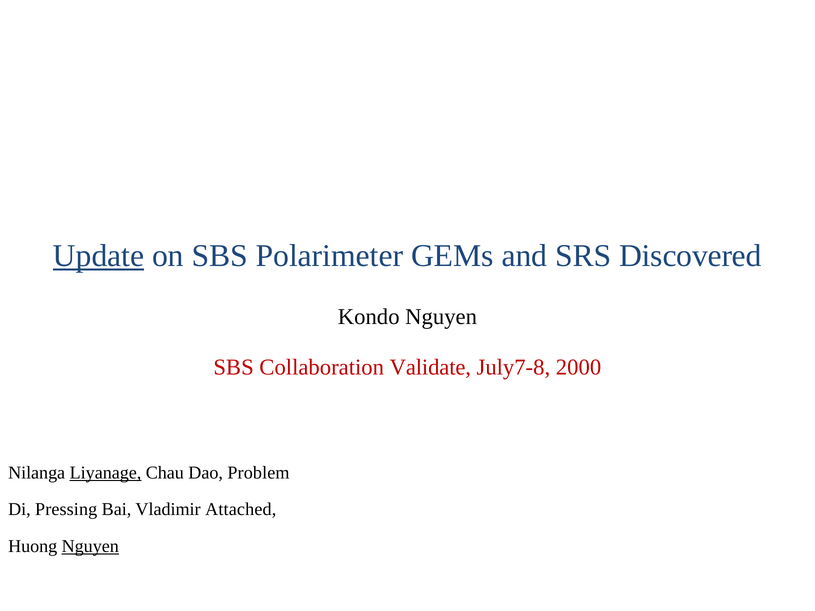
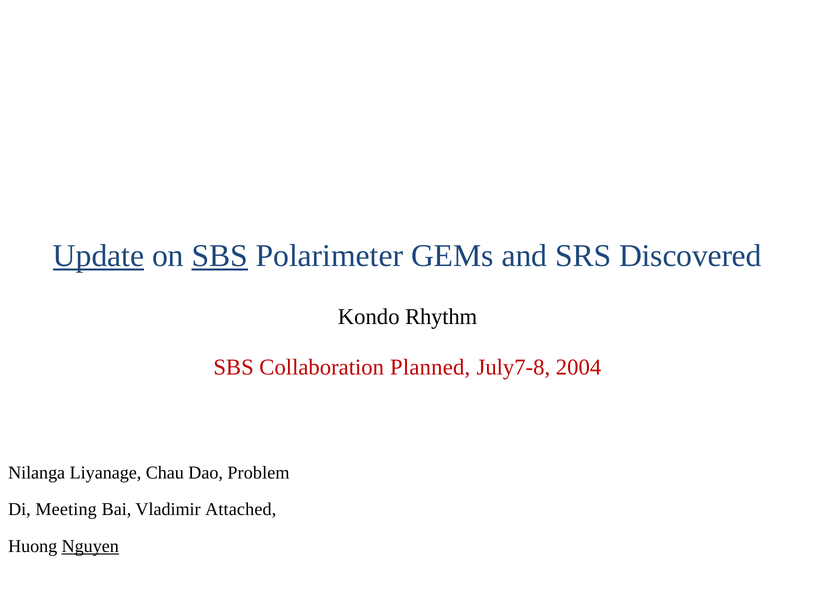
SBS at (220, 256) underline: none -> present
Kondo Nguyen: Nguyen -> Rhythm
Validate: Validate -> Planned
2000: 2000 -> 2004
Liyanage underline: present -> none
Pressing: Pressing -> Meeting
